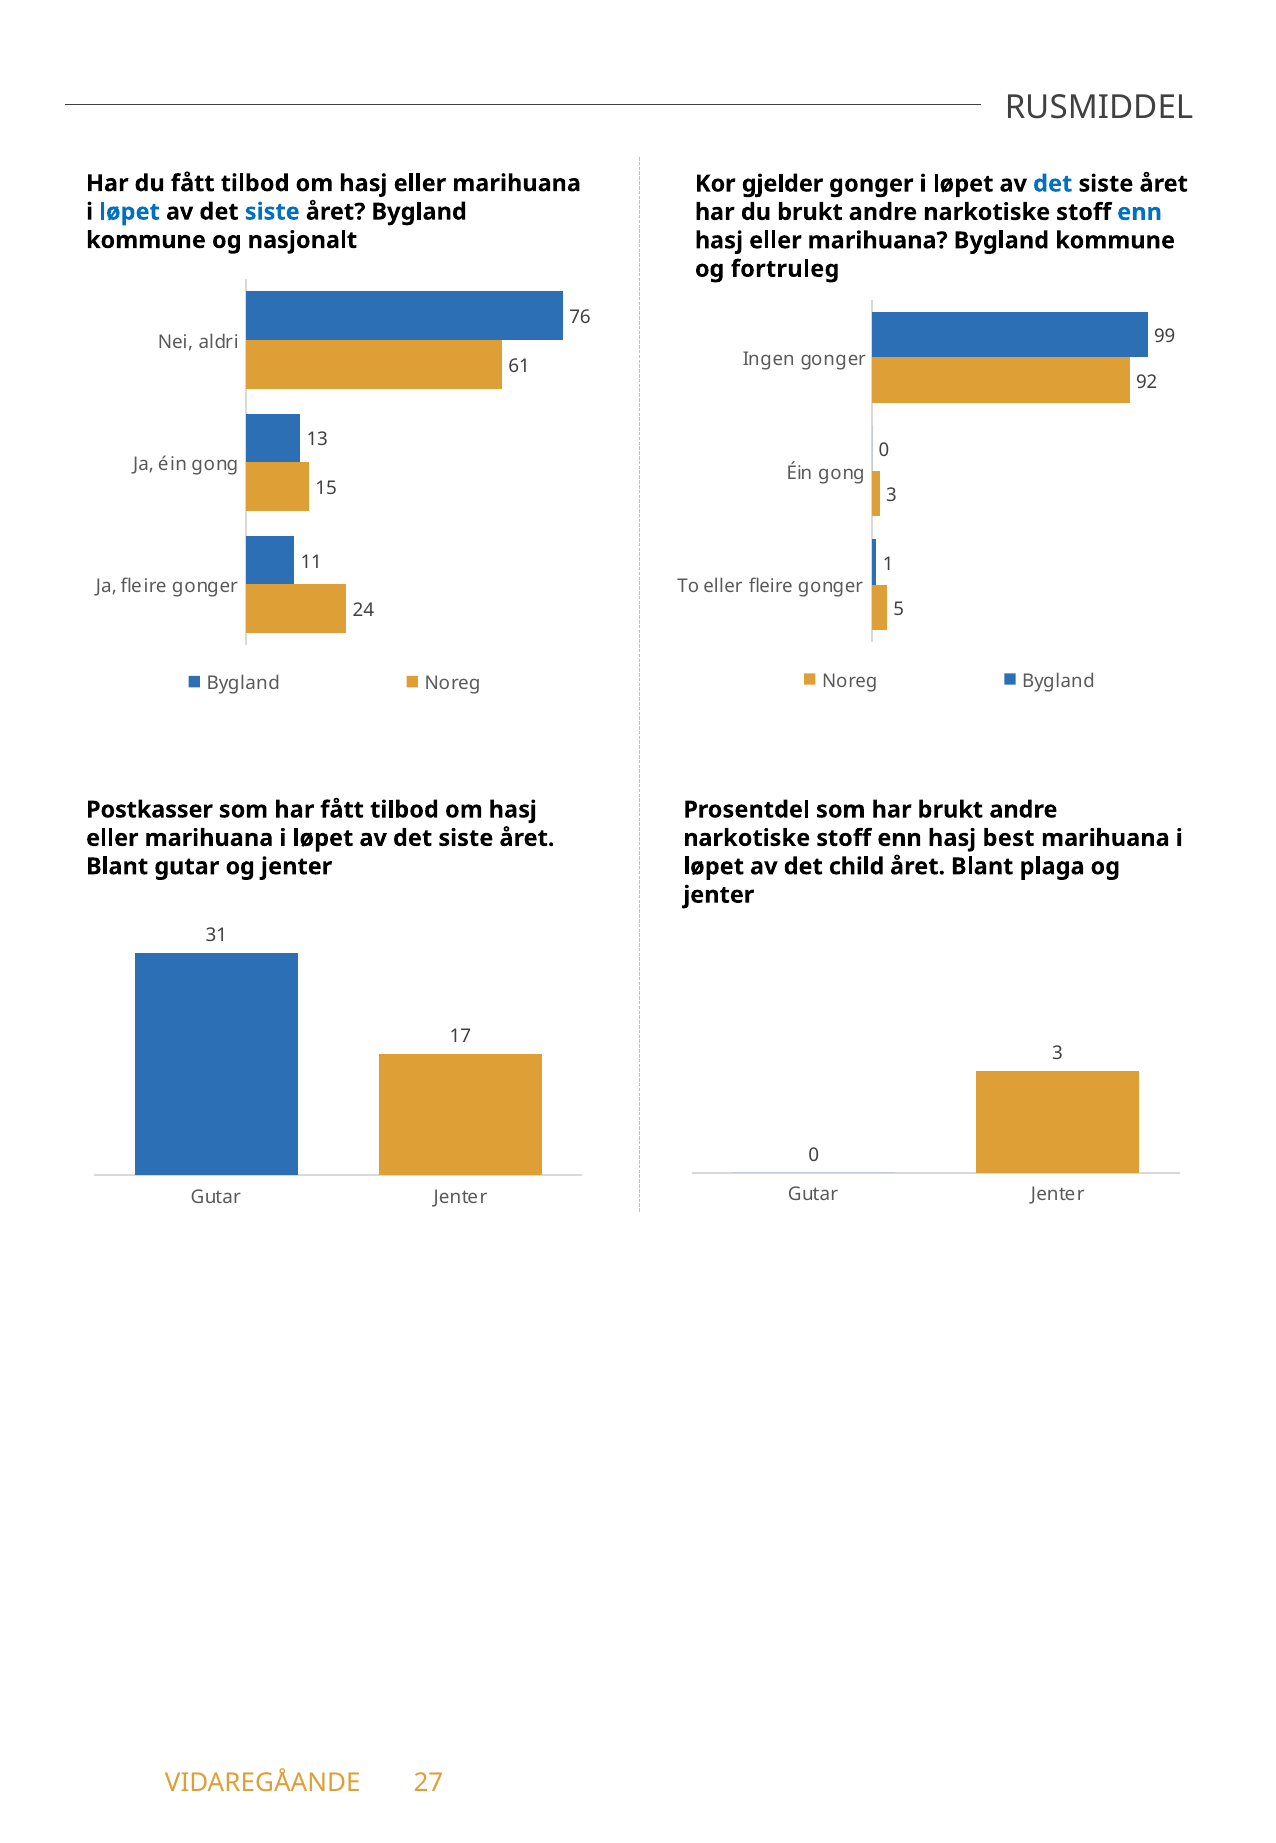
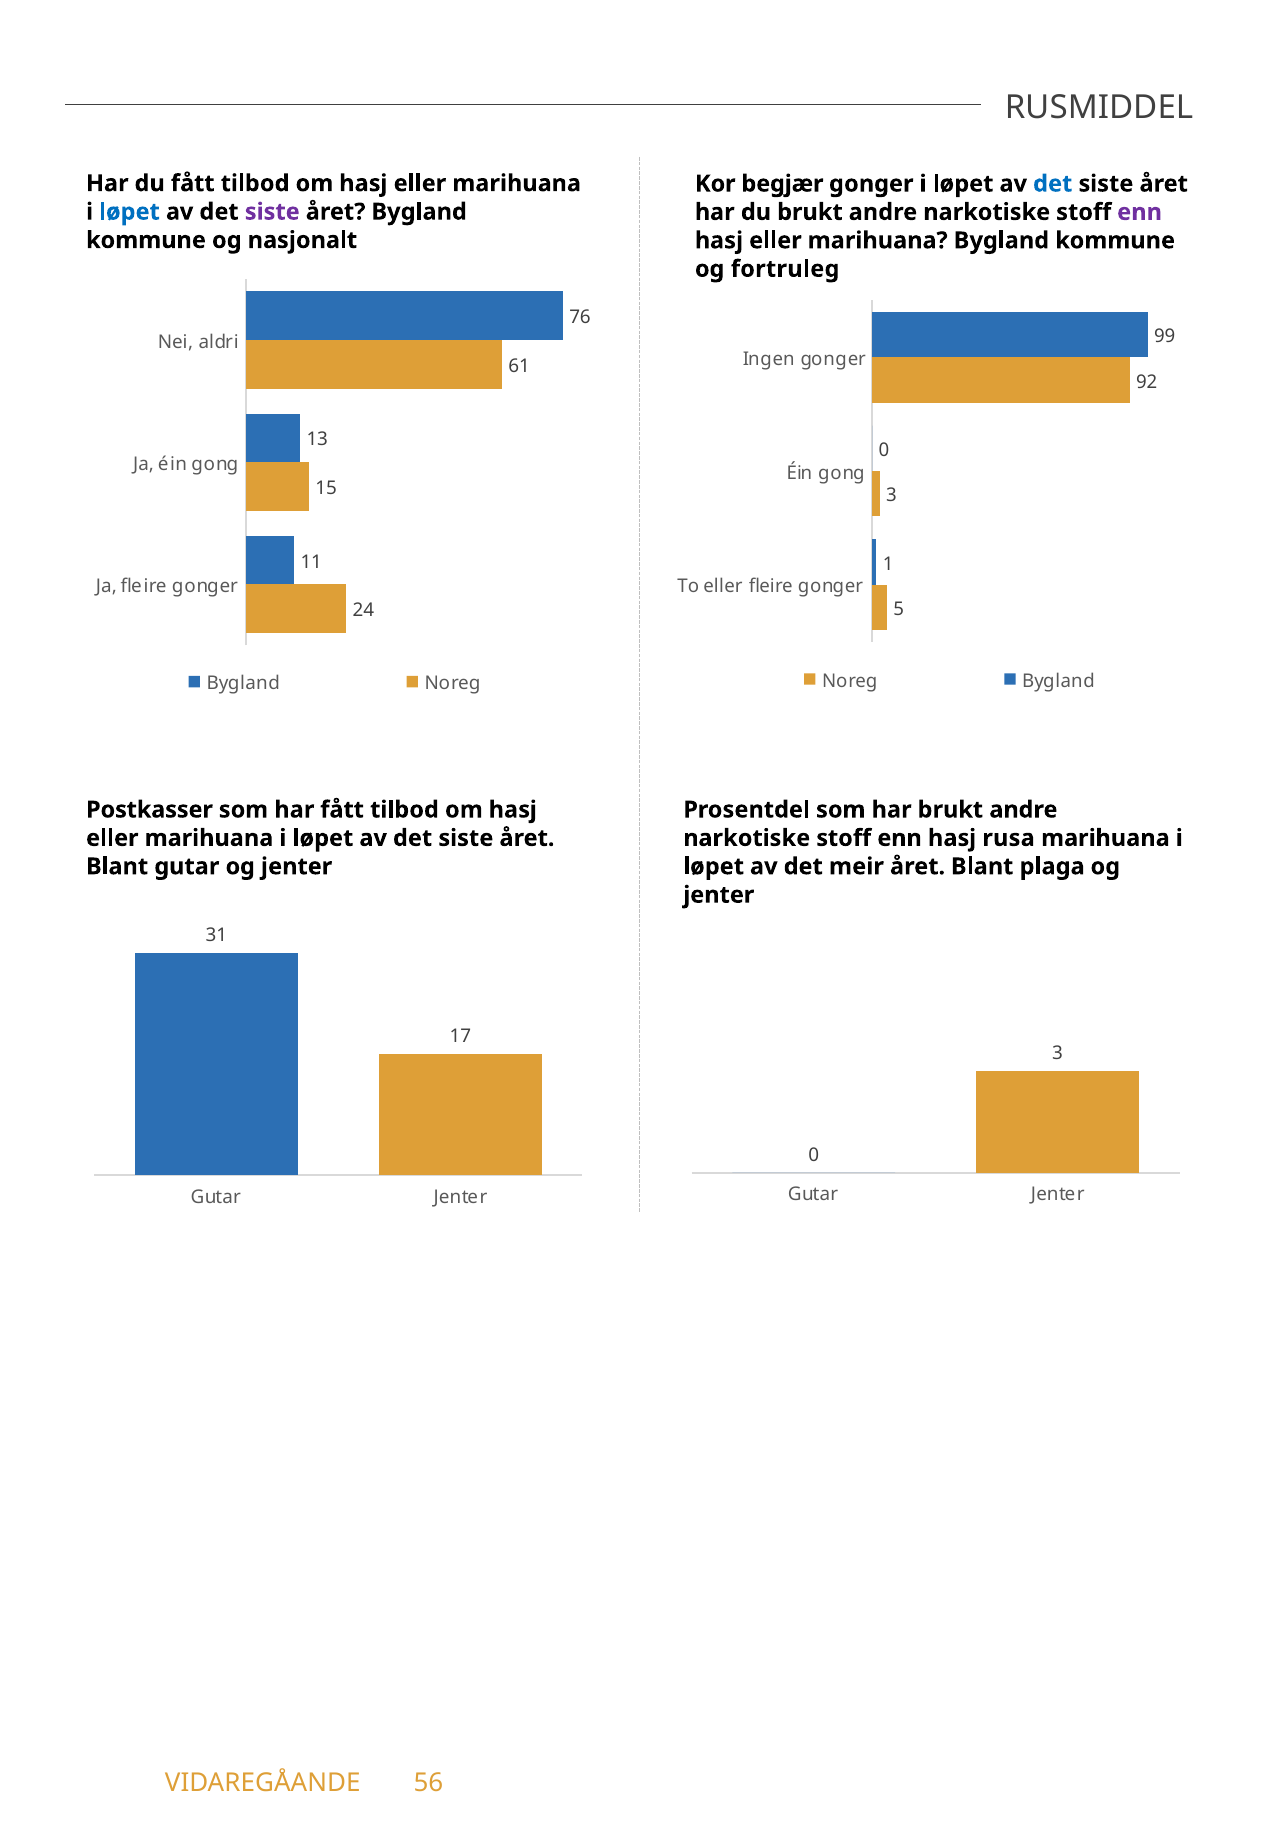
gjelder: gjelder -> begjær
siste at (272, 212) colour: blue -> purple
enn at (1140, 212) colour: blue -> purple
best: best -> rusa
child: child -> meir
27: 27 -> 56
